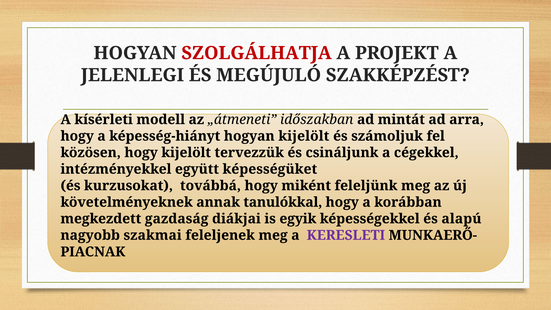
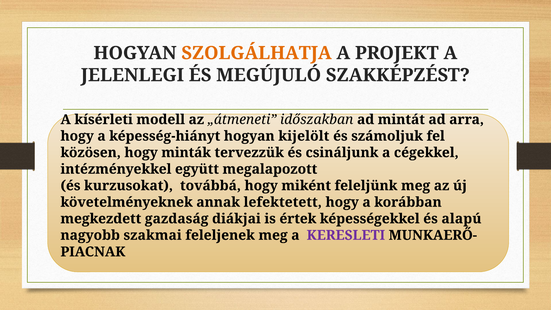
SZOLGÁLHATJA colour: red -> orange
hogy kijelölt: kijelölt -> minták
képességüket: képességüket -> megalapozott
tanulókkal: tanulókkal -> lefektetett
egyik: egyik -> értek
